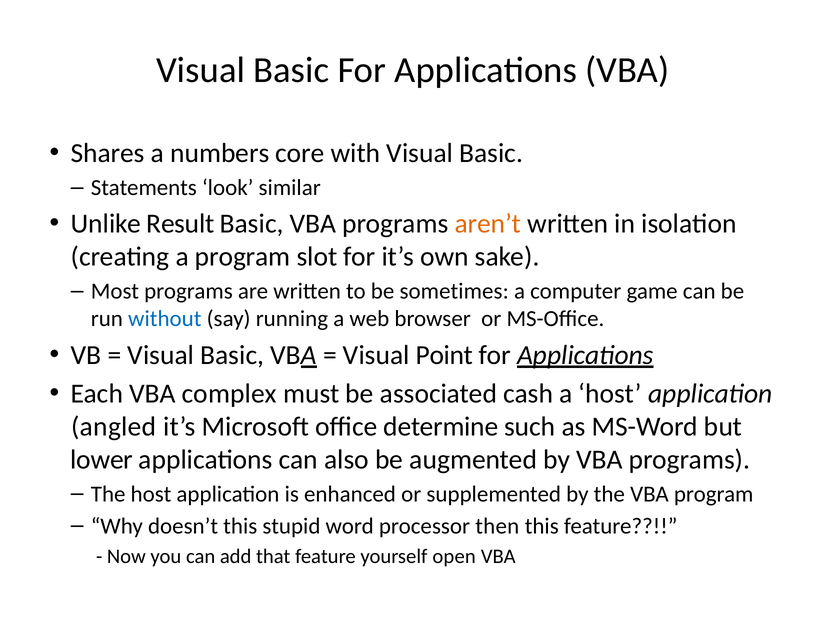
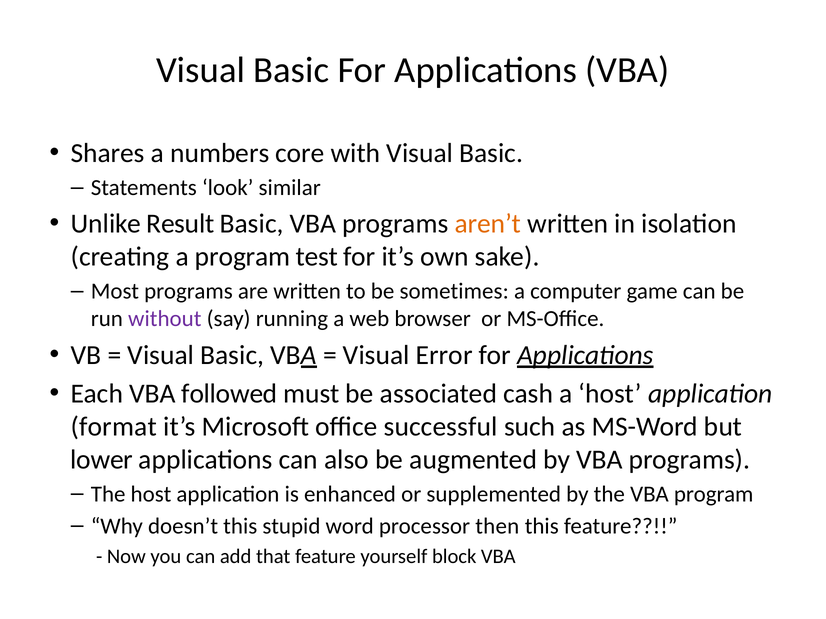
slot: slot -> test
without colour: blue -> purple
Point: Point -> Error
complex: complex -> followed
angled: angled -> format
determine: determine -> successful
open: open -> block
